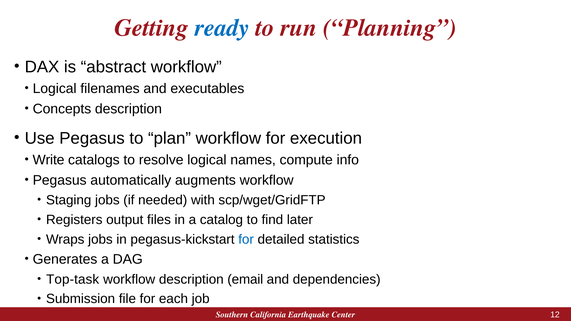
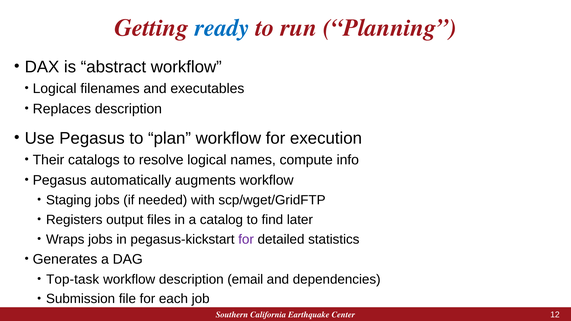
Concepts: Concepts -> Replaces
Write: Write -> Their
for at (246, 240) colour: blue -> purple
